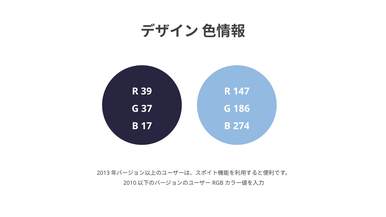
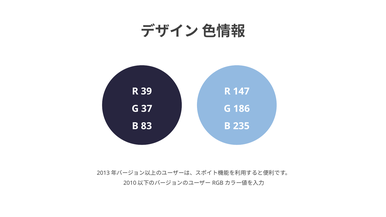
17: 17 -> 83
274: 274 -> 235
